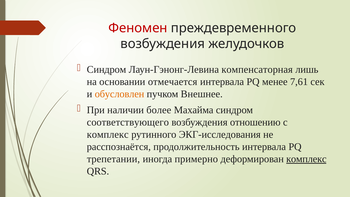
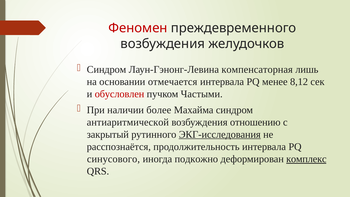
7,61: 7,61 -> 8,12
обусловлен colour: orange -> red
Внешнее: Внешнее -> Частыми
соответствующего: соответствующего -> антиаритмической
комплекс at (108, 134): комплекс -> закрытый
ЭКГ-исследования underline: none -> present
трепетании: трепетании -> синусового
примерно: примерно -> подкожно
